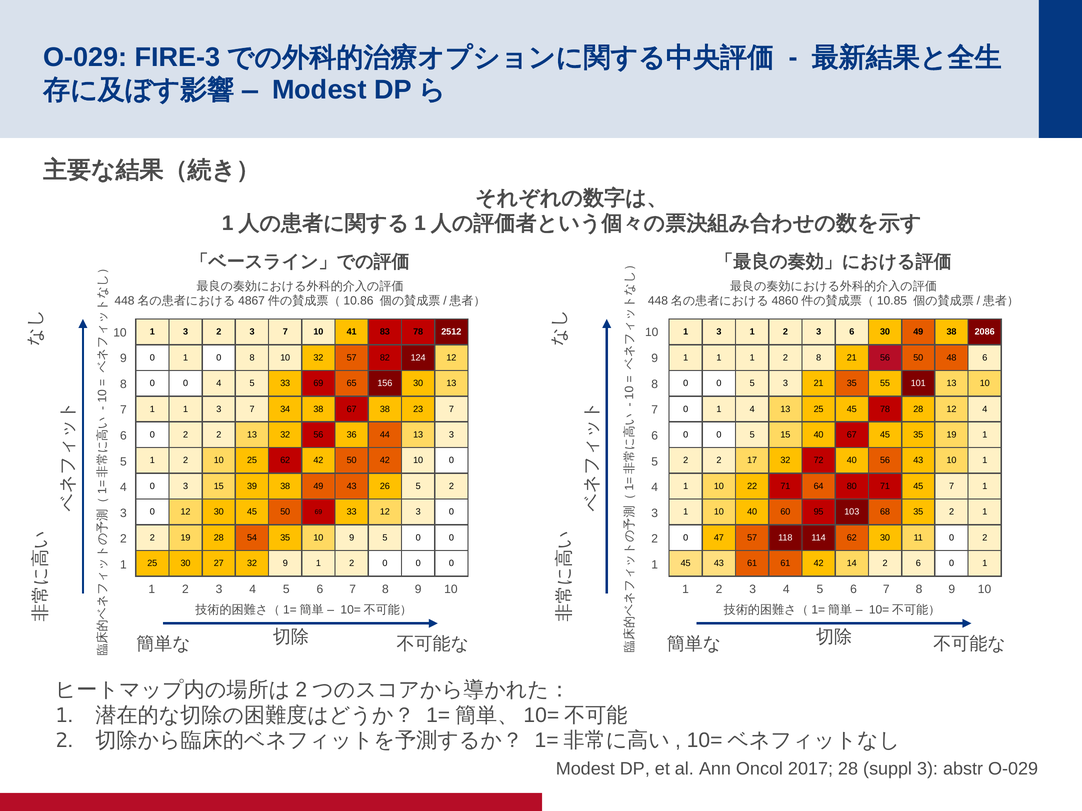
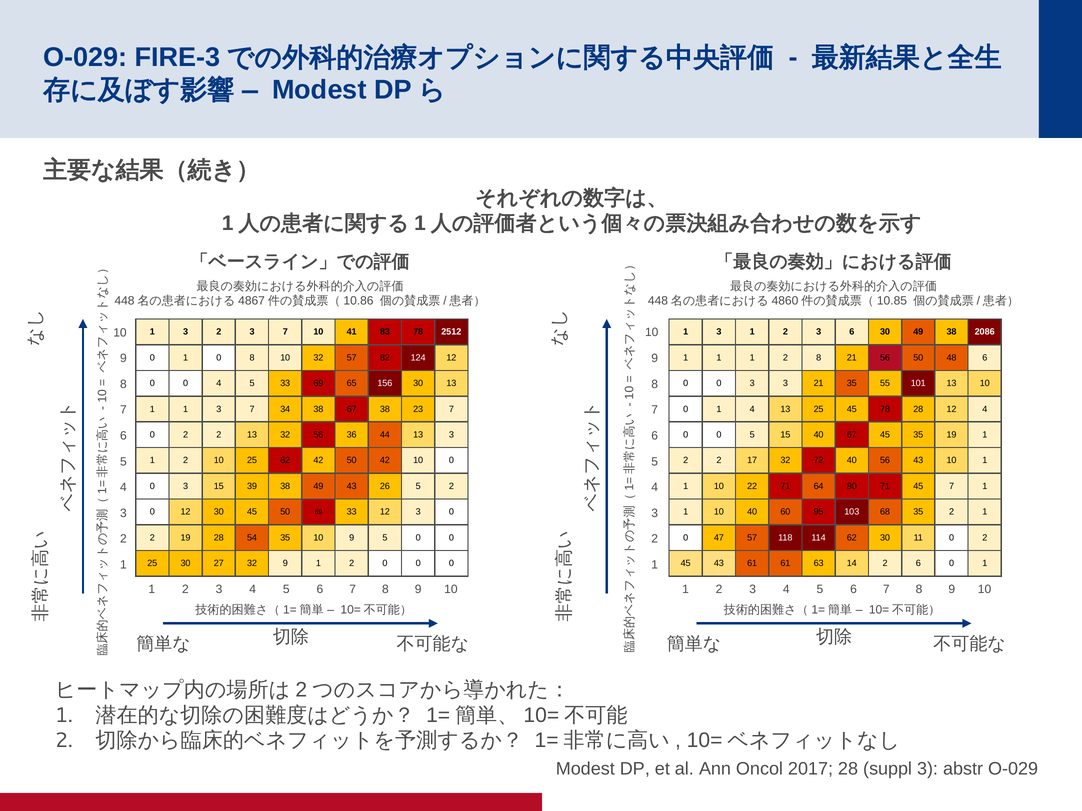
5 at (752, 384): 5 -> 3
61 42: 42 -> 63
